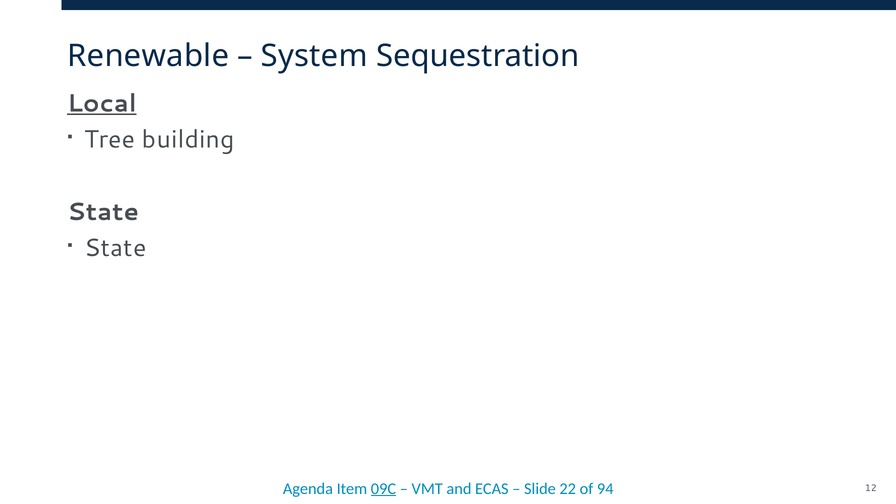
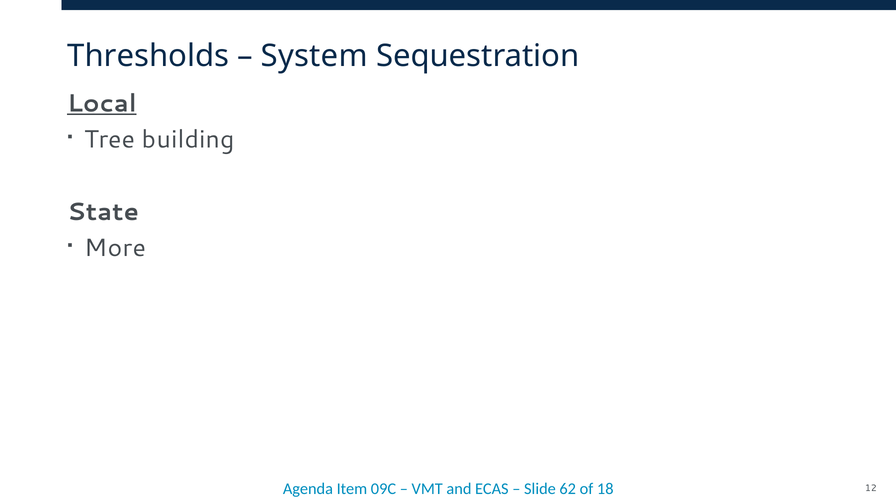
Renewable: Renewable -> Thresholds
State at (115, 248): State -> More
09C underline: present -> none
22: 22 -> 62
94: 94 -> 18
